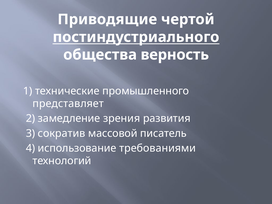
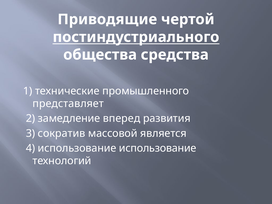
верность: верность -> средства
зрения: зрения -> вперед
писатель: писатель -> является
использование требованиями: требованиями -> использование
